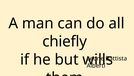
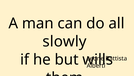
chiefly: chiefly -> slowly
